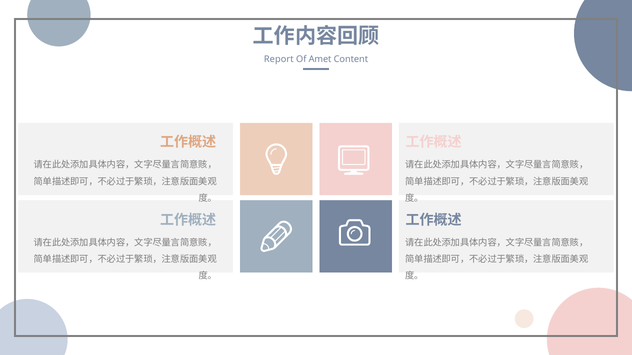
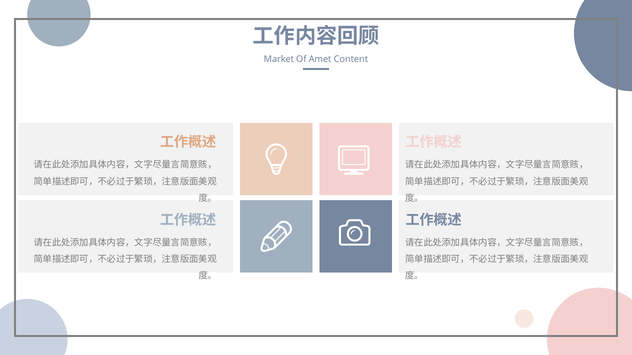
Report: Report -> Market
